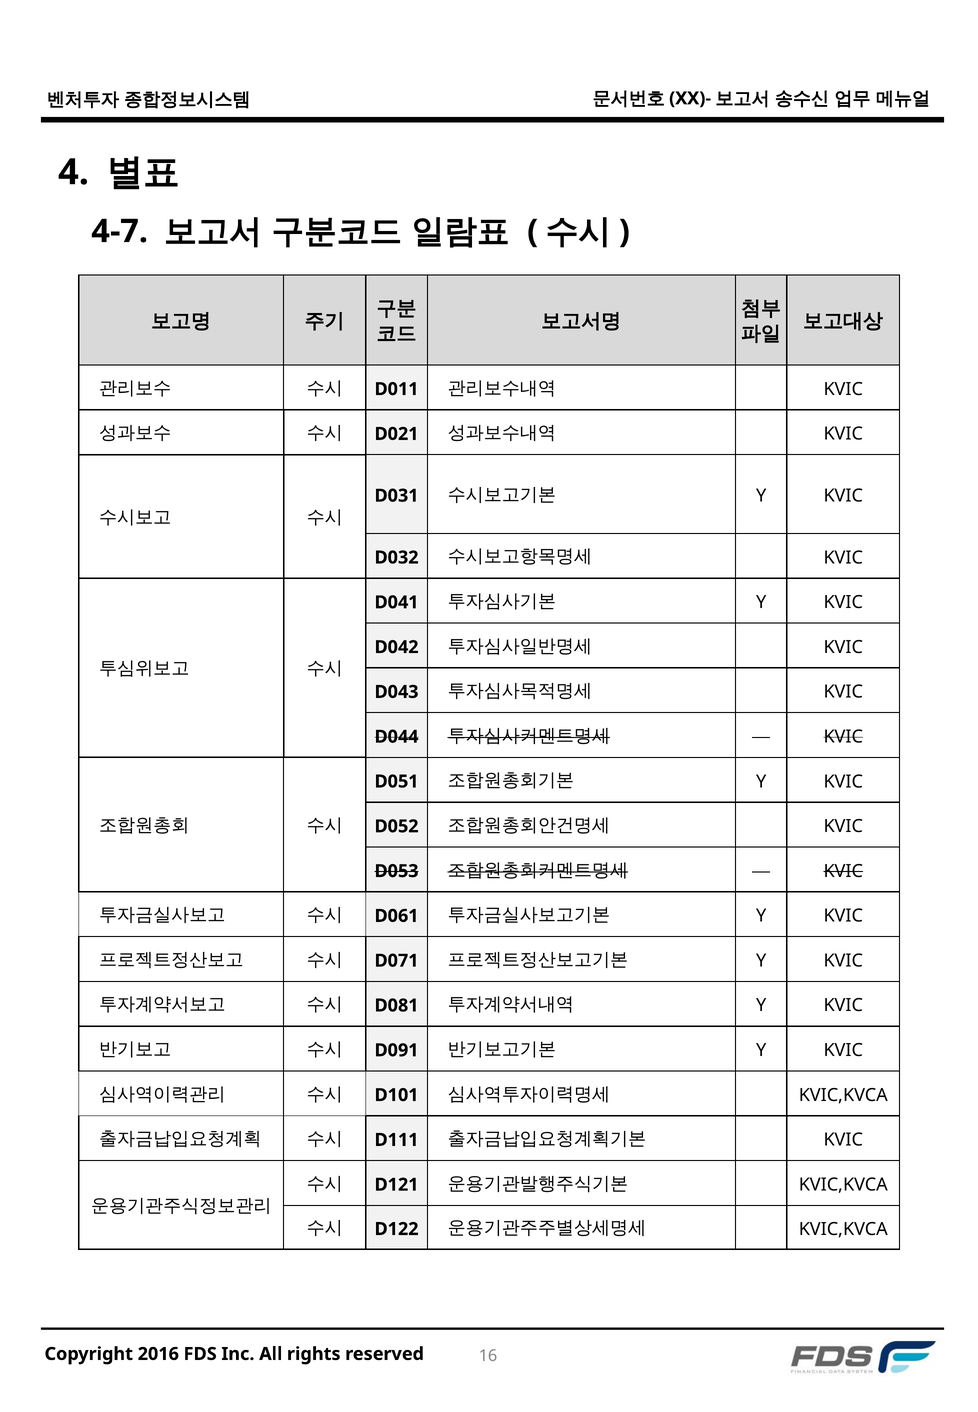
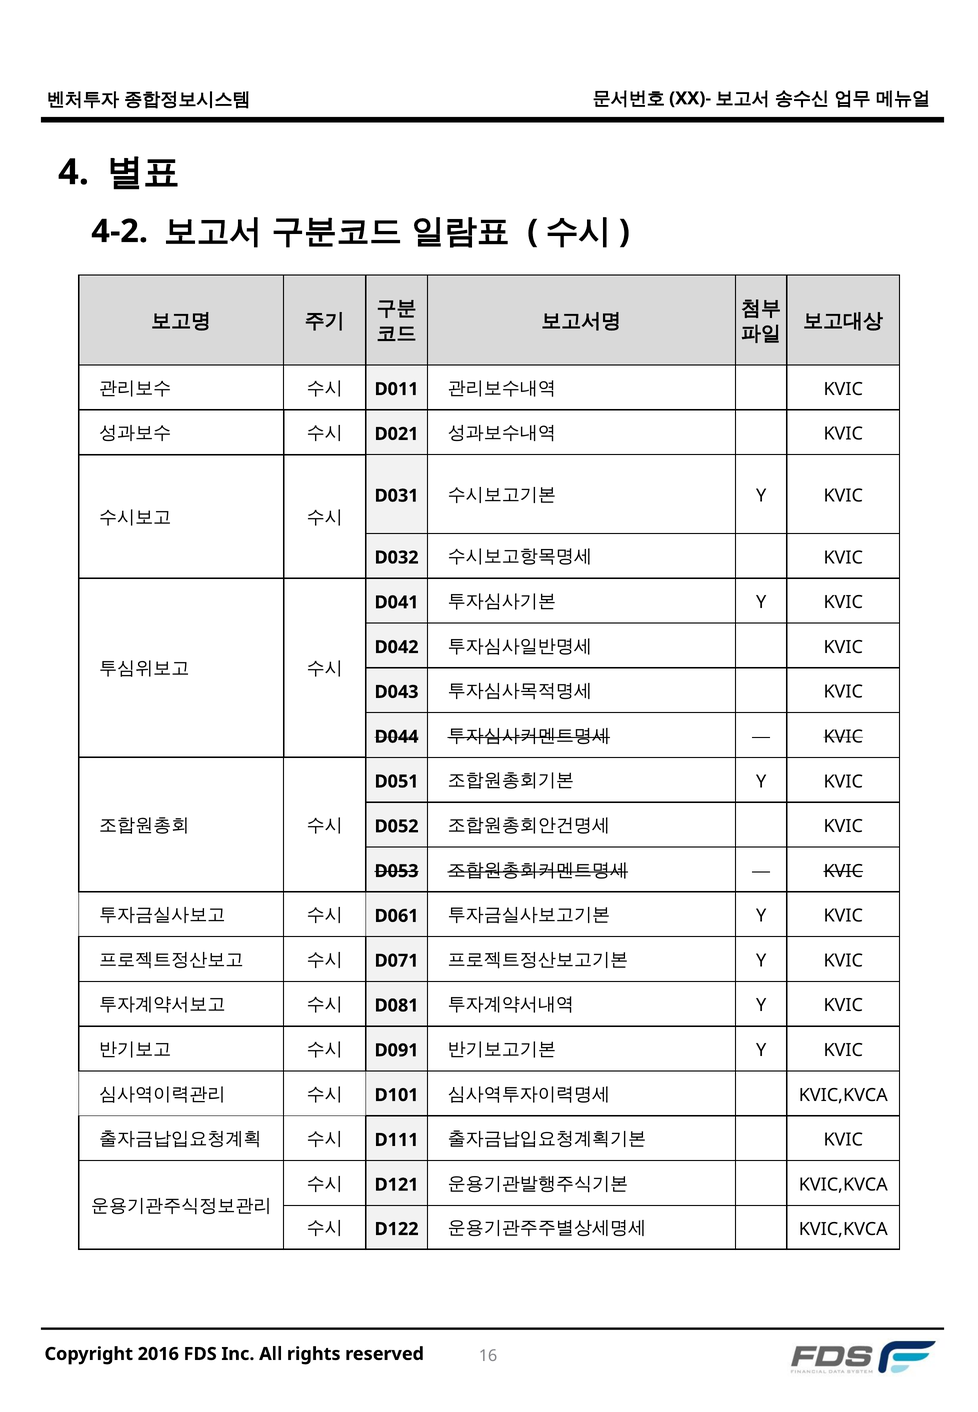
4-7: 4-7 -> 4-2
